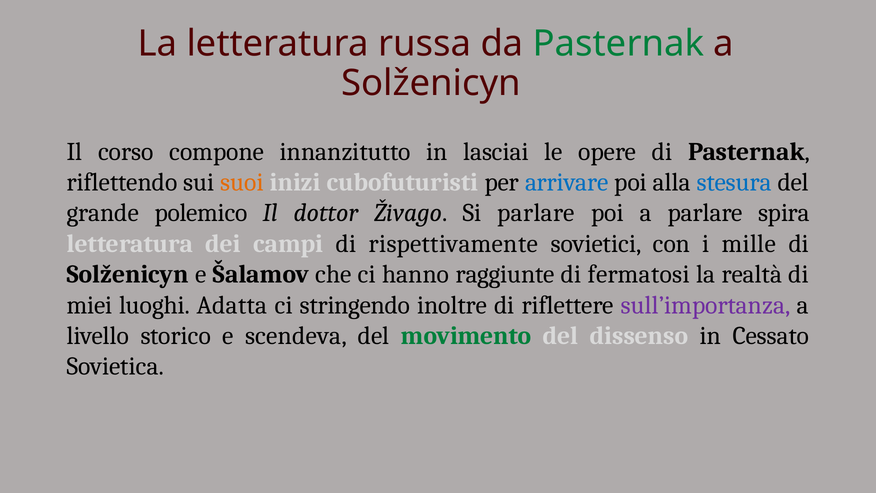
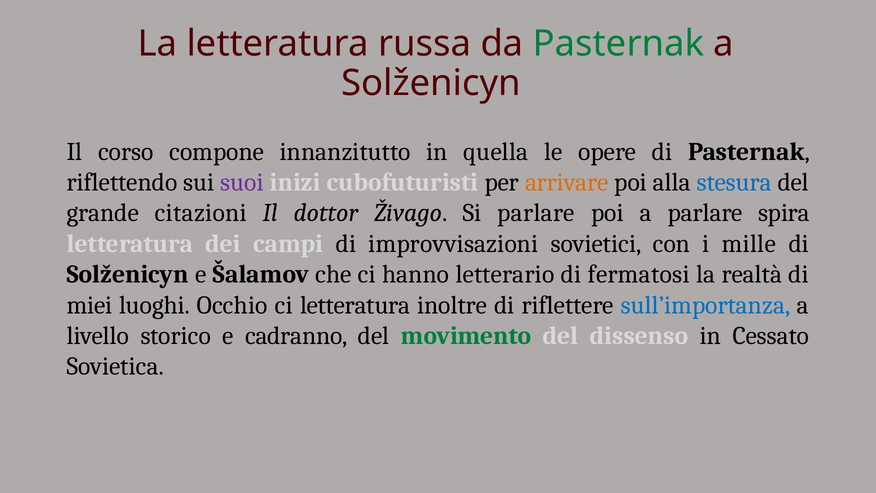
lasciai: lasciai -> quella
suoi colour: orange -> purple
arrivare colour: blue -> orange
polemico: polemico -> citazioni
rispettivamente: rispettivamente -> improvvisazioni
raggiunte: raggiunte -> letterario
Adatta: Adatta -> Occhio
ci stringendo: stringendo -> letteratura
sull’importanza colour: purple -> blue
scendeva: scendeva -> cadranno
